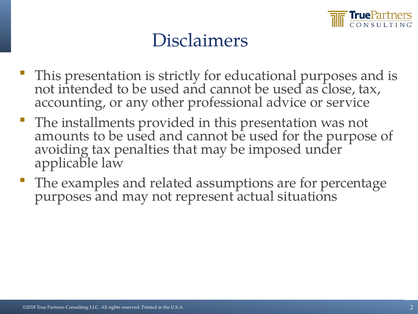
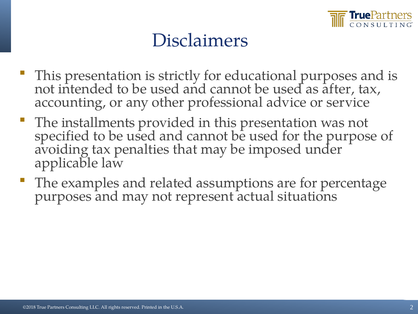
close: close -> after
amounts: amounts -> specified
